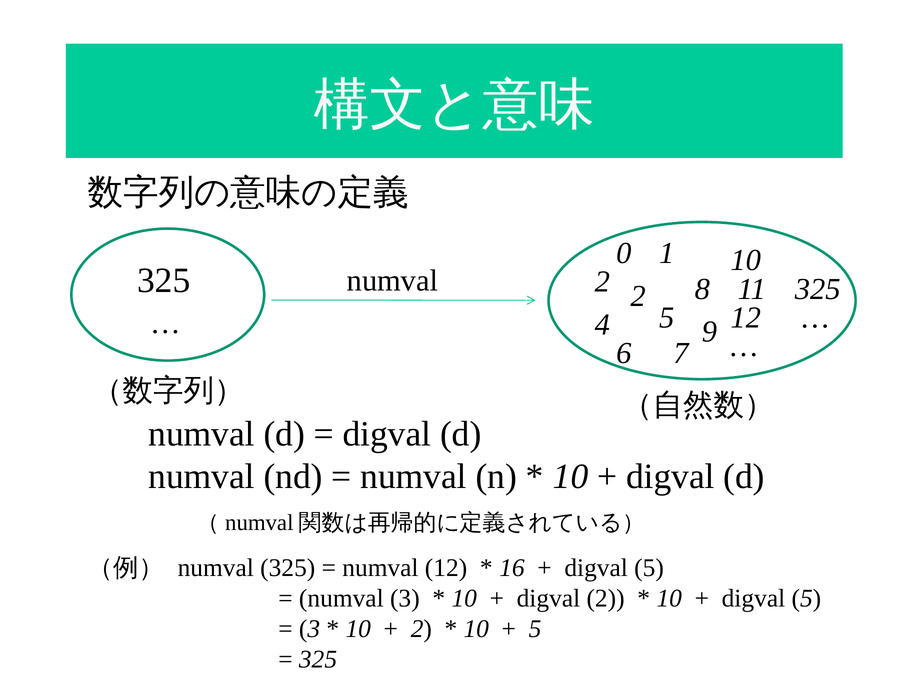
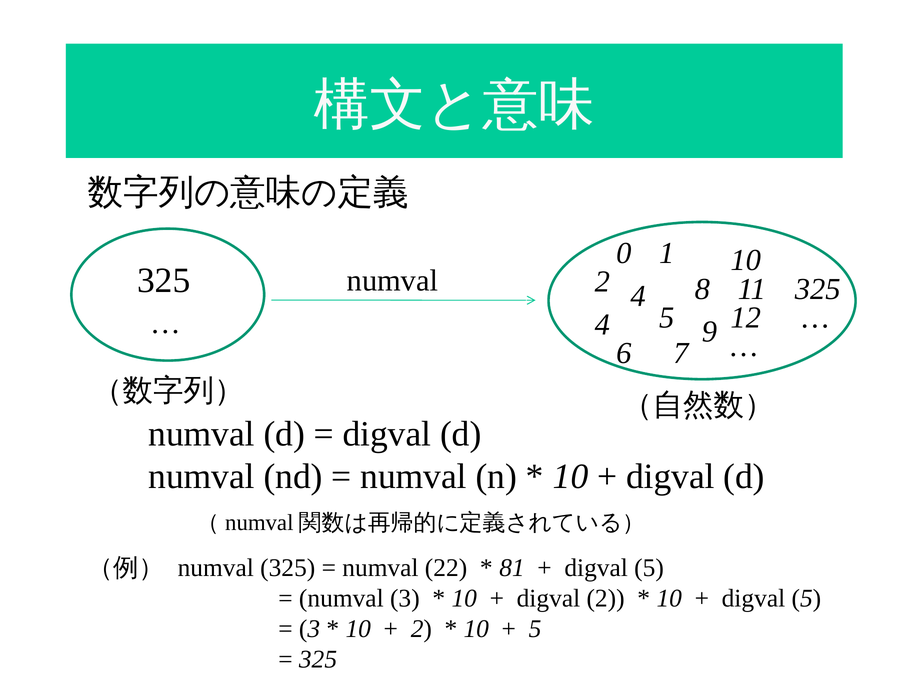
2 2: 2 -> 4
numval 12: 12 -> 22
16: 16 -> 81
